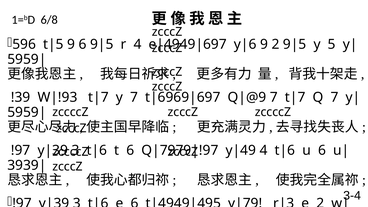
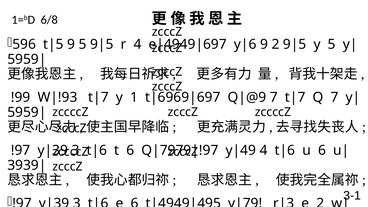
9 6: 6 -> 5
!39: !39 -> !99
y 7: 7 -> 1
3-4: 3-4 -> 3-1
